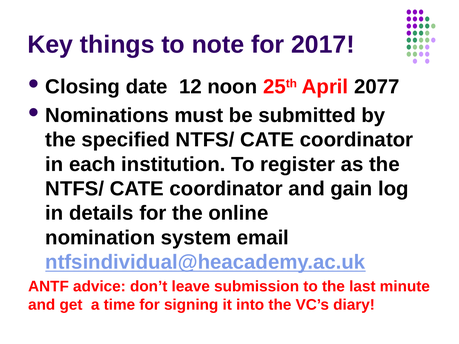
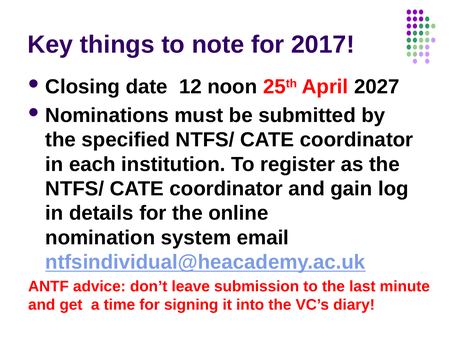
2077: 2077 -> 2027
